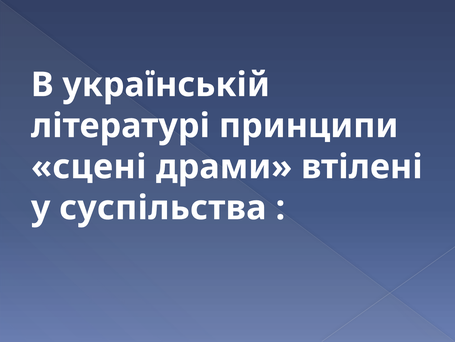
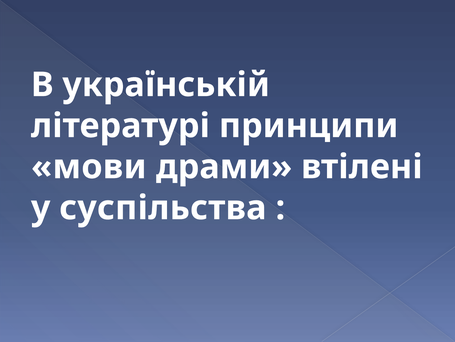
сцені: сцені -> мови
